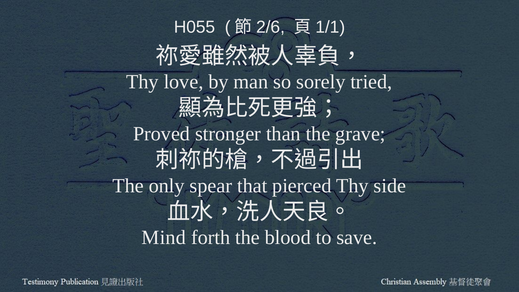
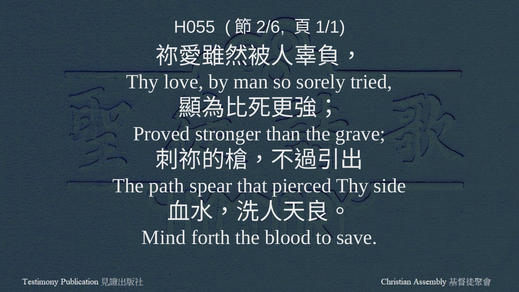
only: only -> path
